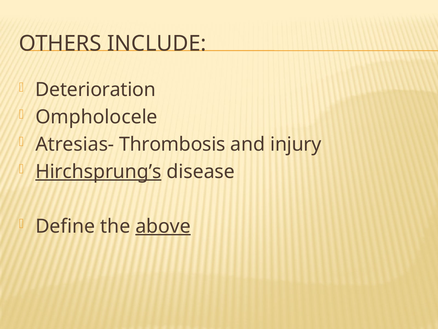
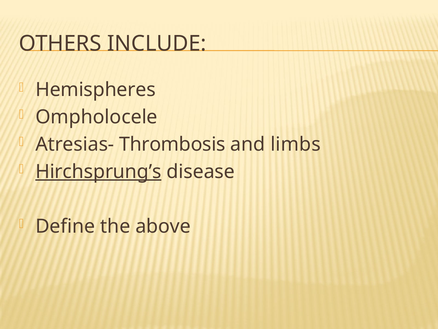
Deterioration: Deterioration -> Hemispheres
injury: injury -> limbs
above underline: present -> none
